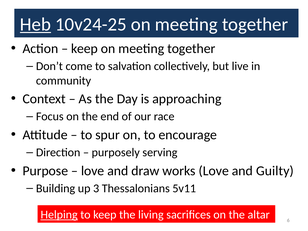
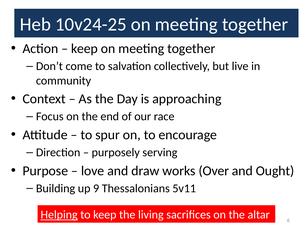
Heb underline: present -> none
works Love: Love -> Over
Guilty: Guilty -> Ought
3: 3 -> 9
